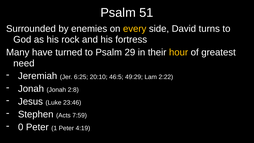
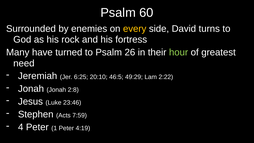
51: 51 -> 60
29: 29 -> 26
hour colour: yellow -> light green
0: 0 -> 4
